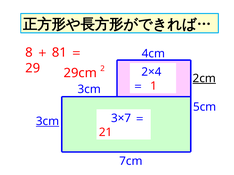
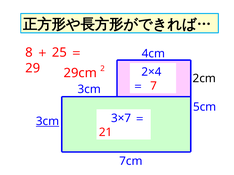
81: 81 -> 25
2cm underline: present -> none
1: 1 -> 7
